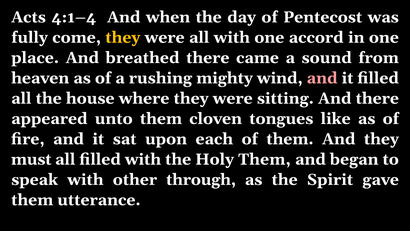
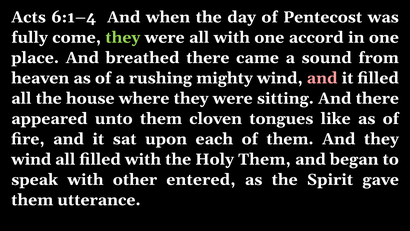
4:1–4: 4:1–4 -> 6:1–4
they at (123, 37) colour: yellow -> light green
must at (31, 159): must -> wind
through: through -> entered
